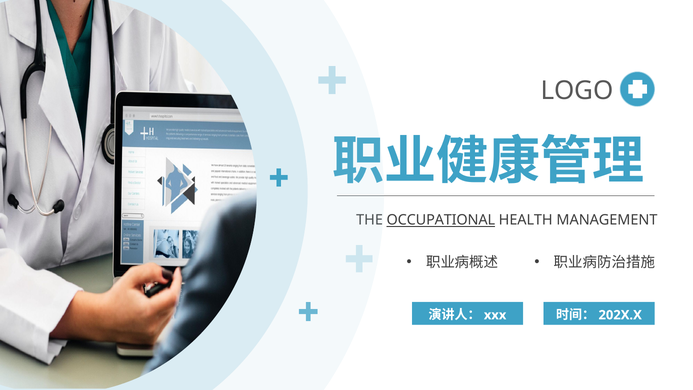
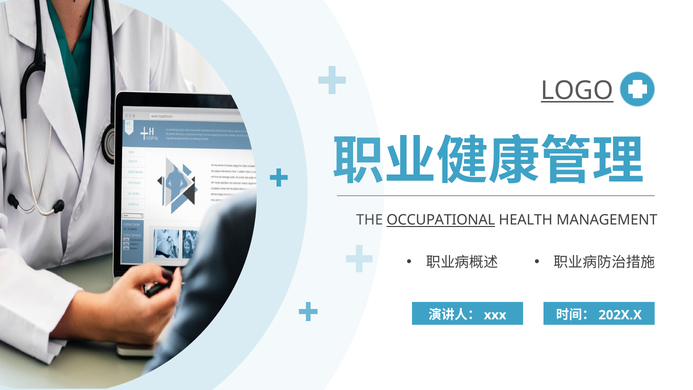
LOGO underline: none -> present
